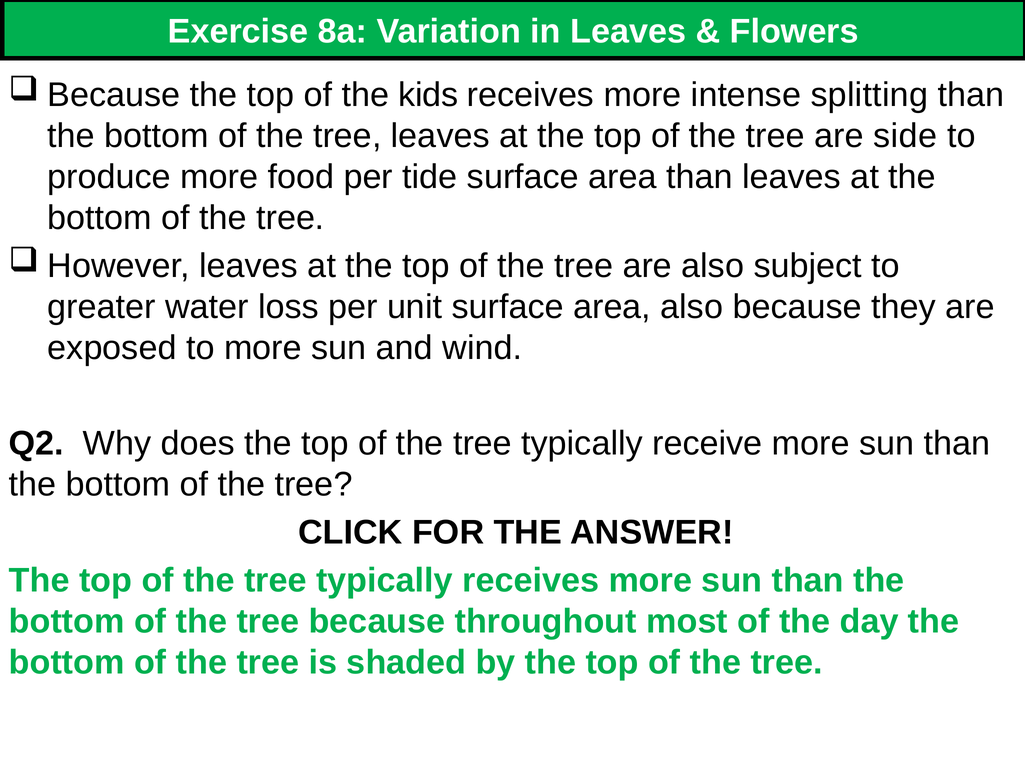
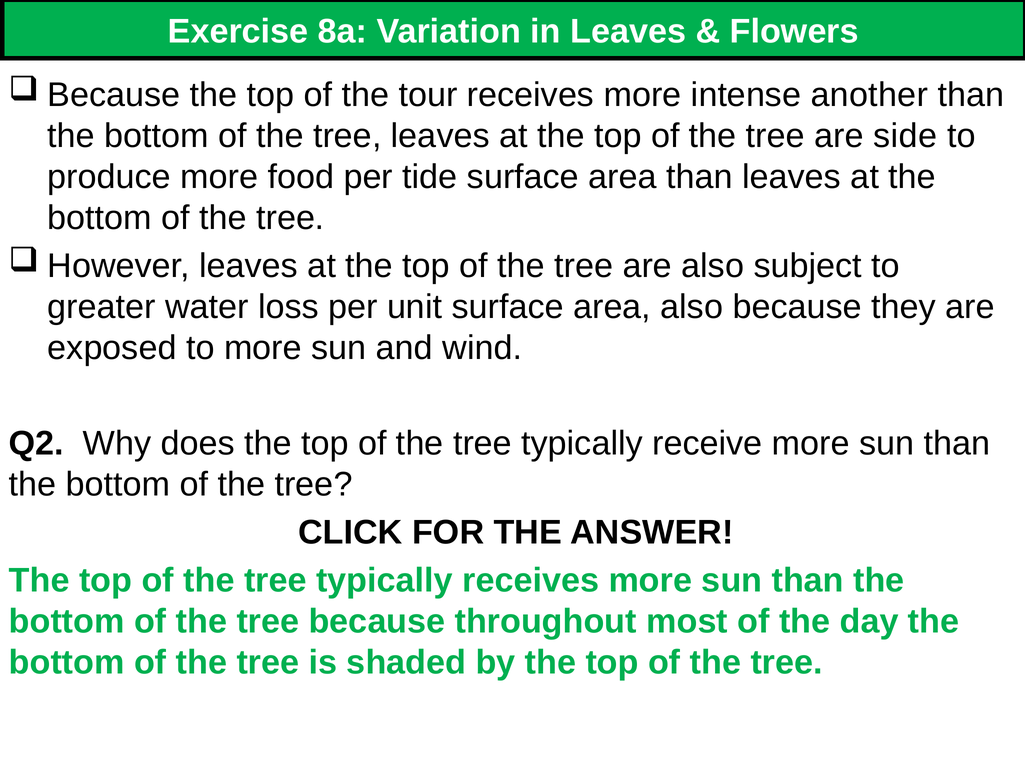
kids: kids -> tour
splitting: splitting -> another
